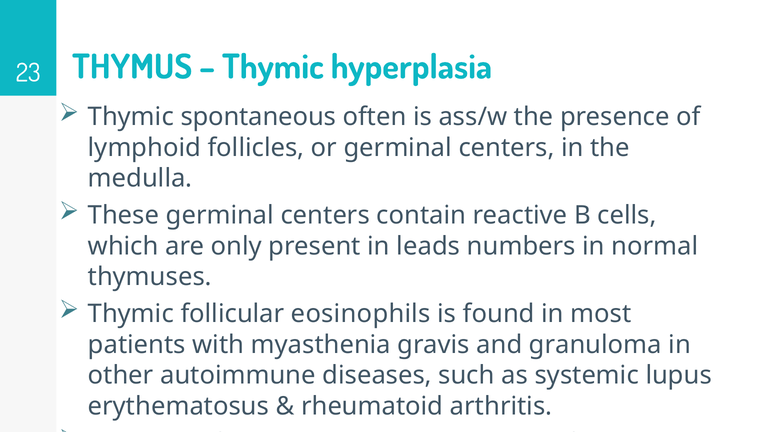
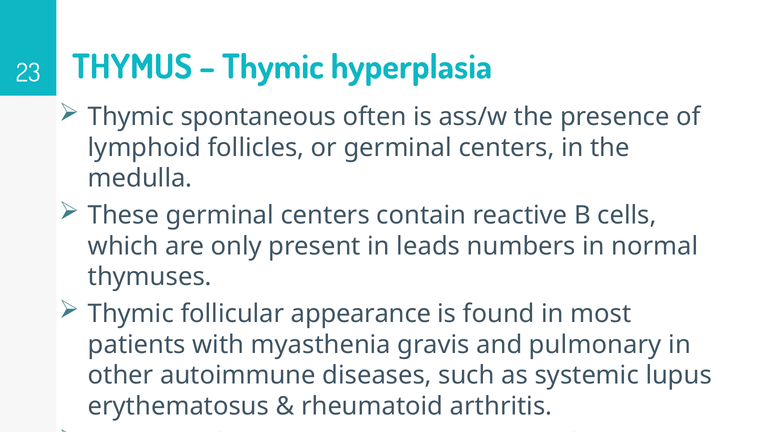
eosinophils: eosinophils -> appearance
granuloma: granuloma -> pulmonary
